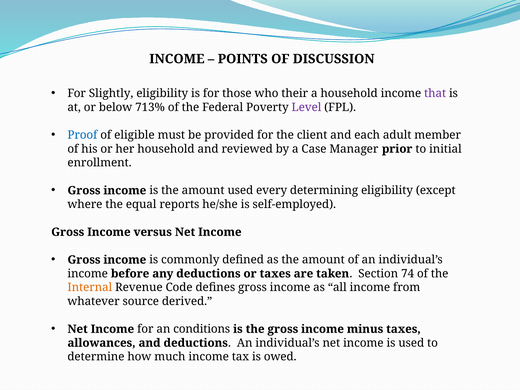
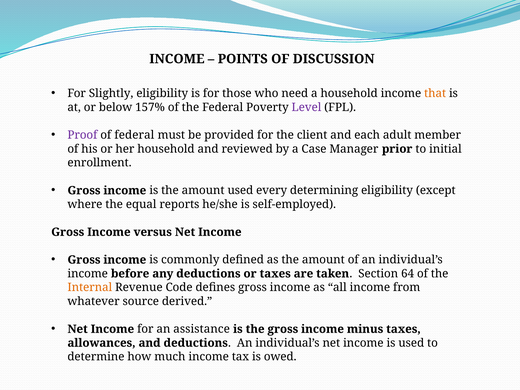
their: their -> need
that colour: purple -> orange
713%: 713% -> 157%
Proof colour: blue -> purple
of eligible: eligible -> federal
74: 74 -> 64
conditions: conditions -> assistance
